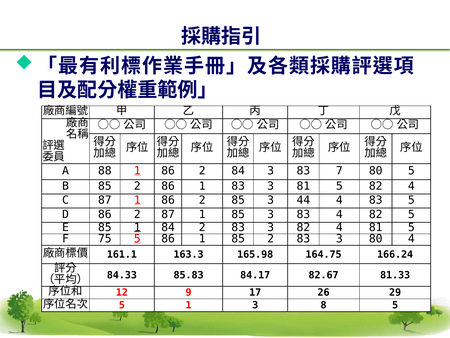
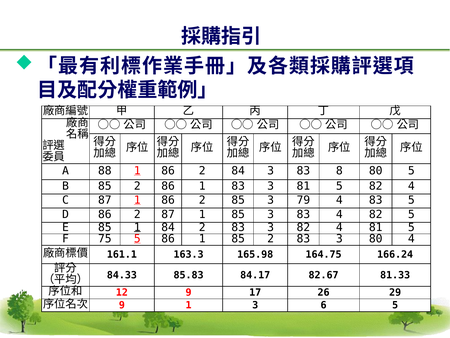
7: 7 -> 8
44: 44 -> 79
5 at (122, 305): 5 -> 9
8: 8 -> 6
